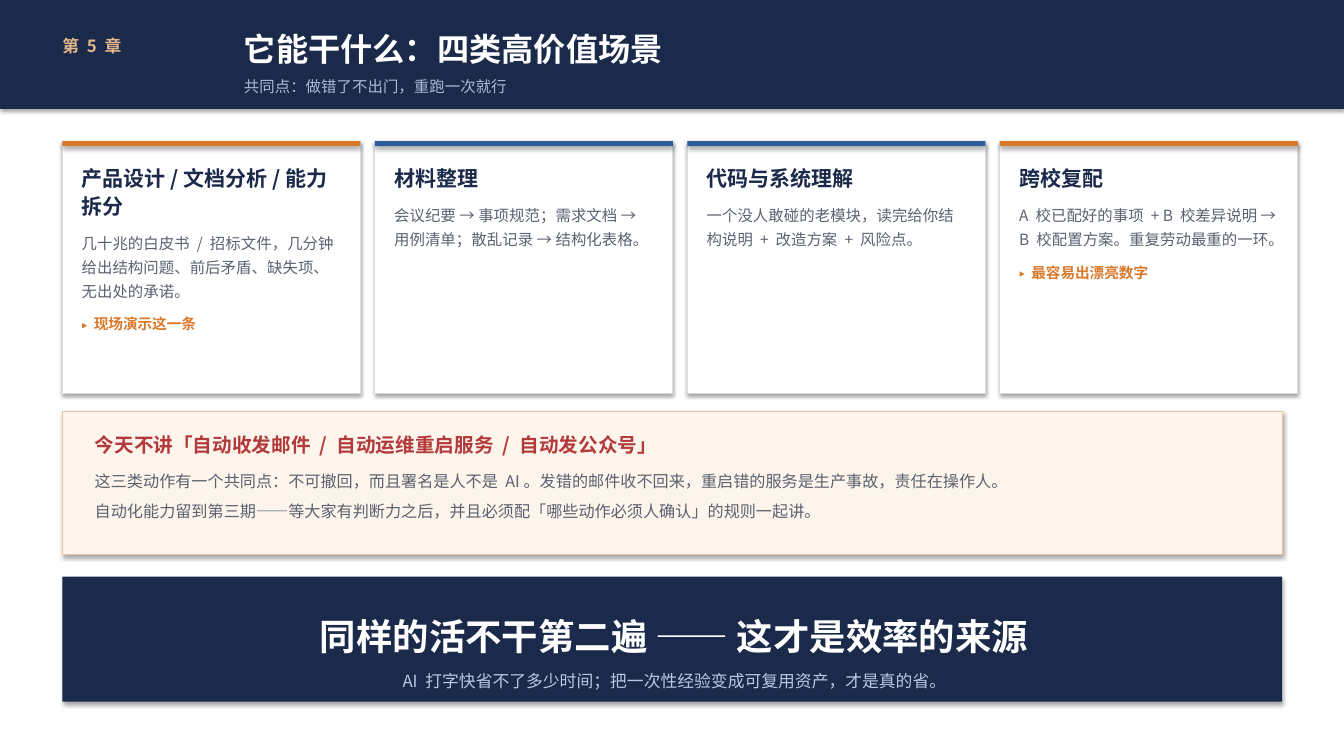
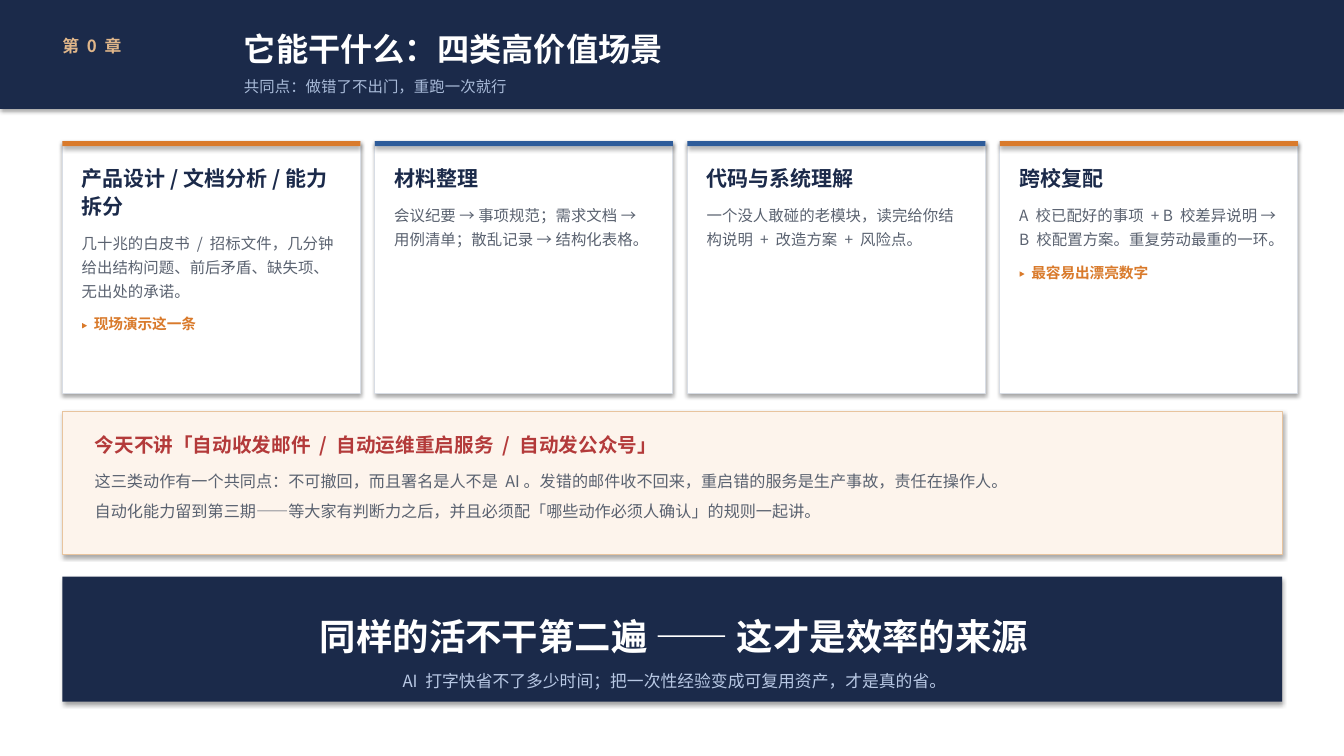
5: 5 -> 0
